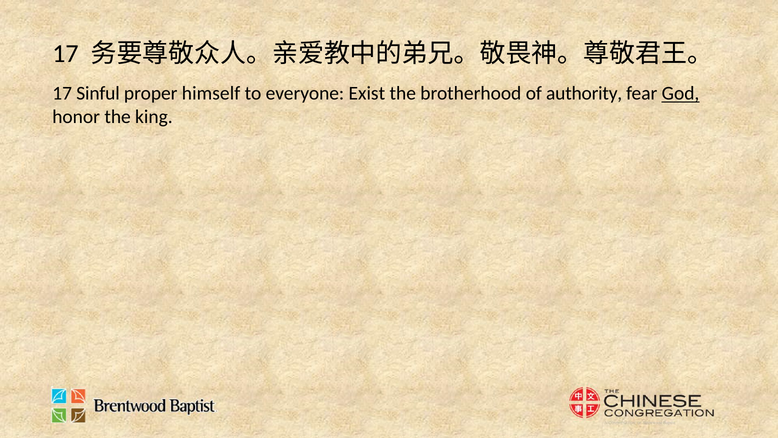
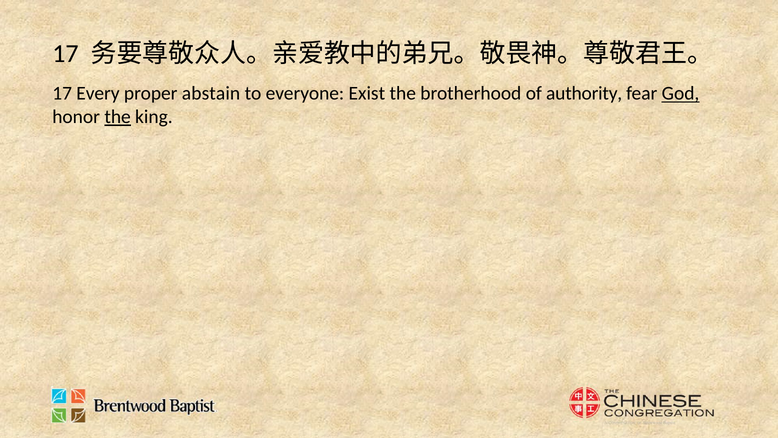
Sinful: Sinful -> Every
himself: himself -> abstain
the at (118, 117) underline: none -> present
